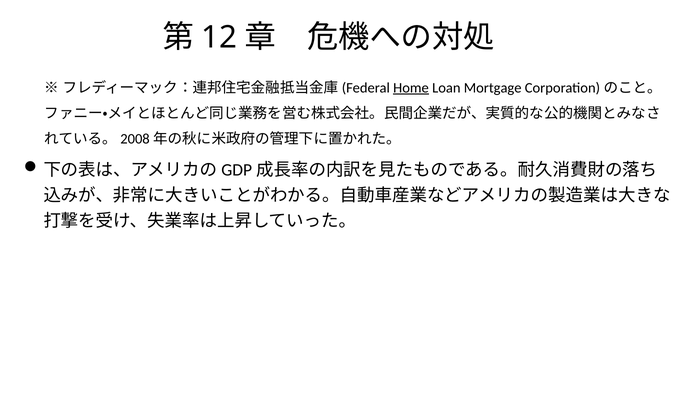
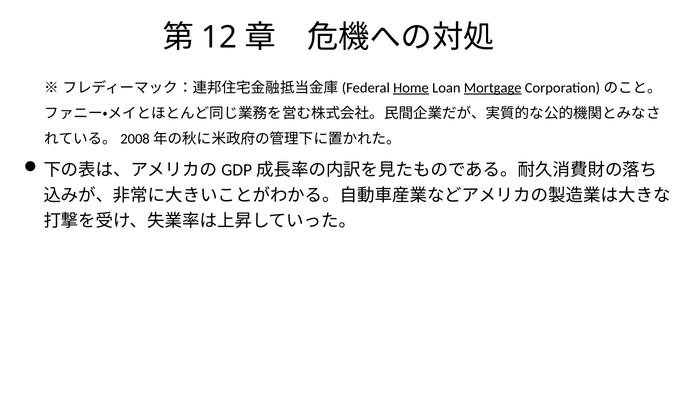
Mortgage underline: none -> present
